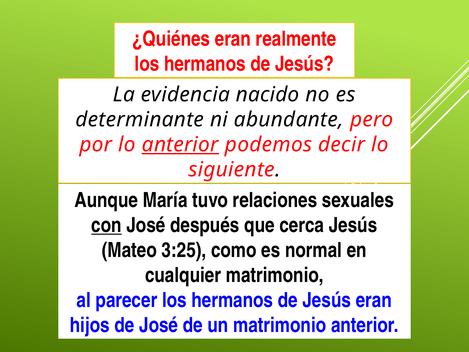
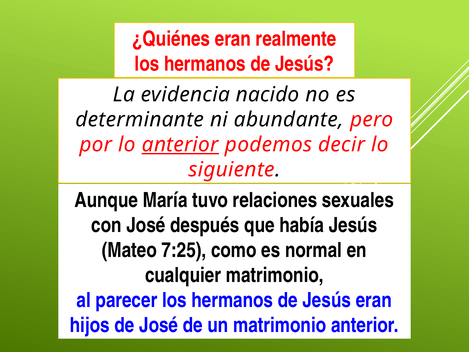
con underline: present -> none
cerca: cerca -> había
3:25: 3:25 -> 7:25
